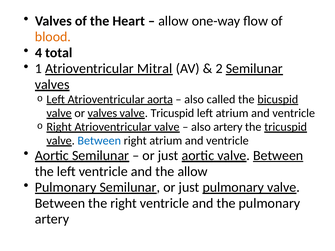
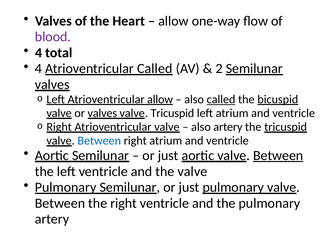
blood colour: orange -> purple
1 at (38, 69): 1 -> 4
Atrioventricular Mitral: Mitral -> Called
Atrioventricular aorta: aorta -> allow
called at (221, 99) underline: none -> present
the allow: allow -> valve
